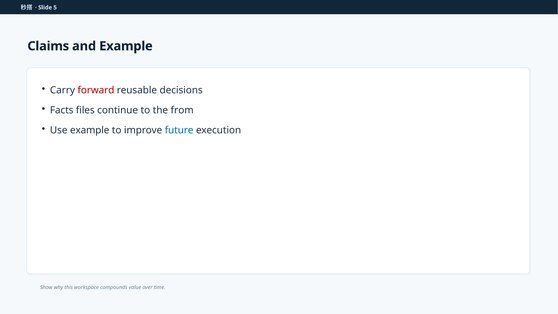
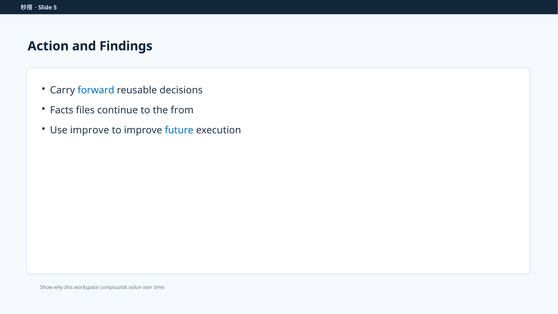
Claims: Claims -> Action
and Example: Example -> Findings
forward colour: red -> blue
Use example: example -> improve
